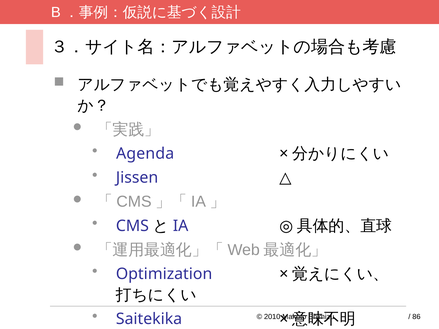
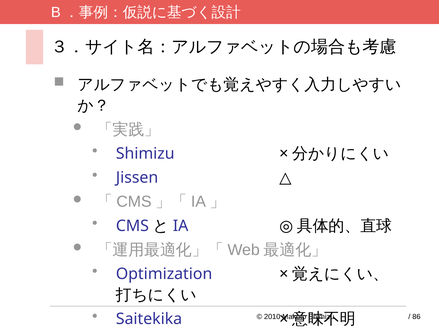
Agenda at (145, 154): Agenda -> Shimizu
